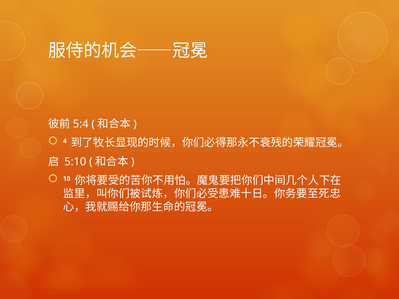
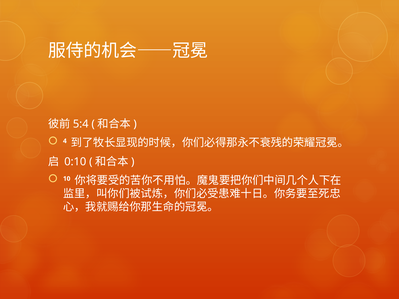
5:10: 5:10 -> 0:10
